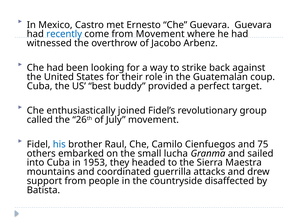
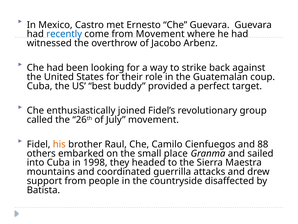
his colour: blue -> orange
75: 75 -> 88
lucha: lucha -> place
1953: 1953 -> 1998
